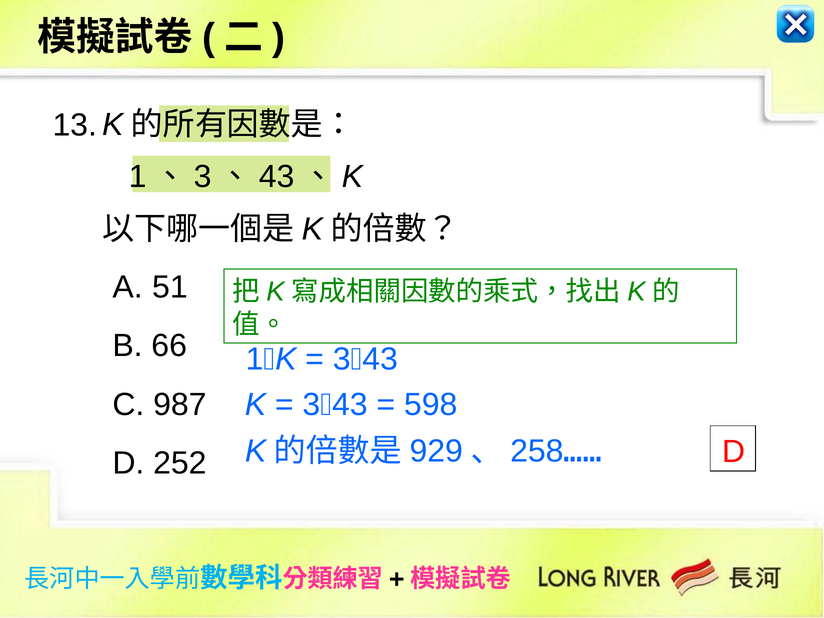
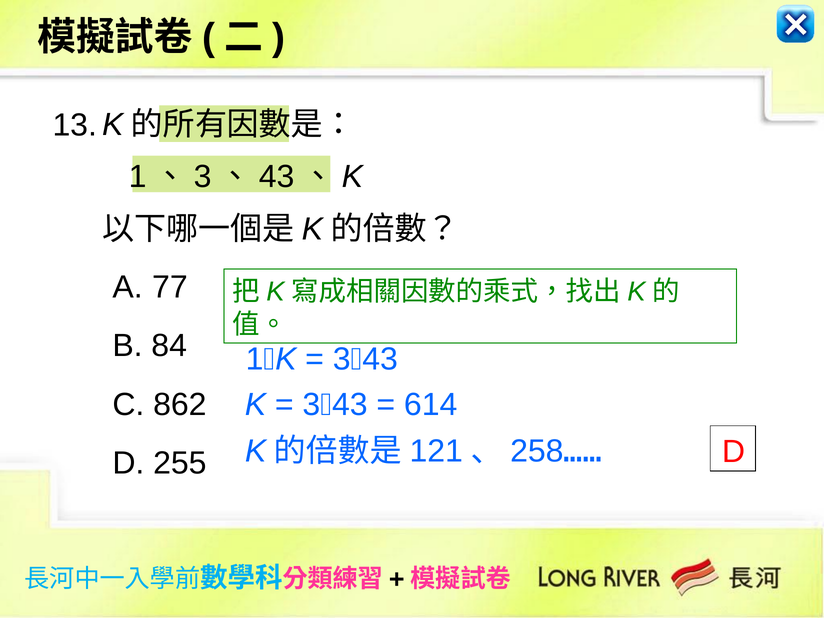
51: 51 -> 77
66: 66 -> 84
987: 987 -> 862
598: 598 -> 614
929: 929 -> 121
252: 252 -> 255
